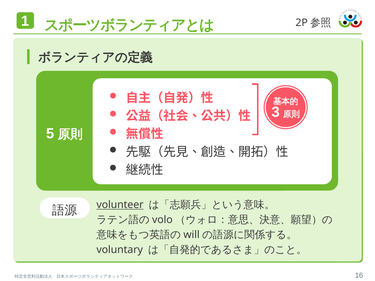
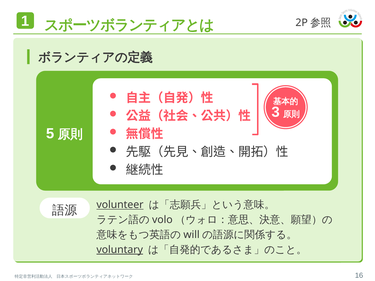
voluntary underline: none -> present
